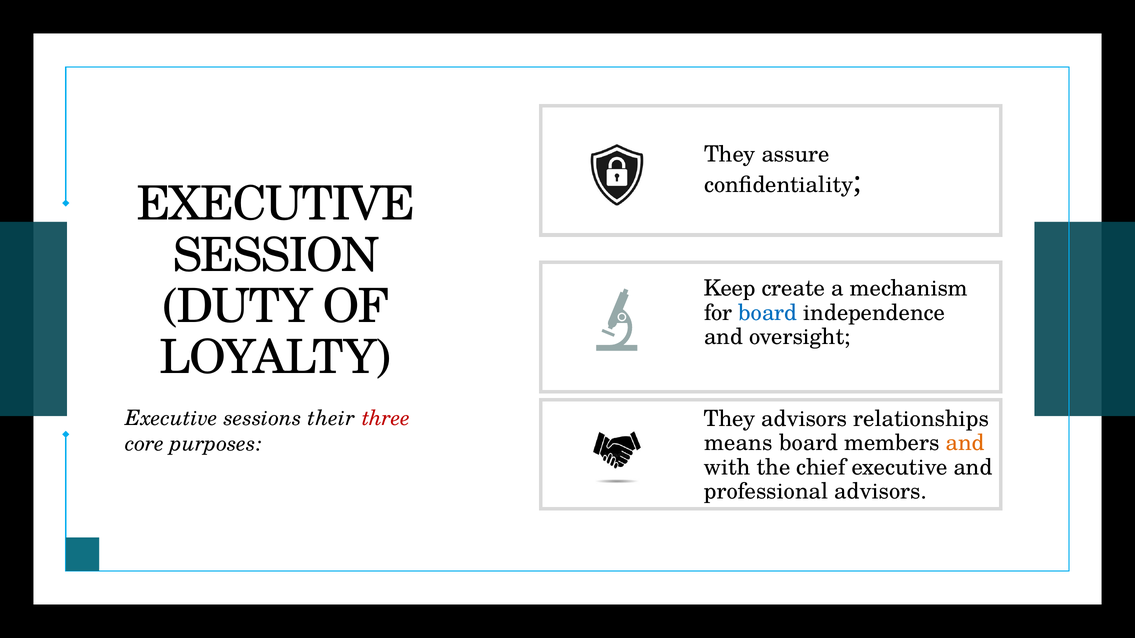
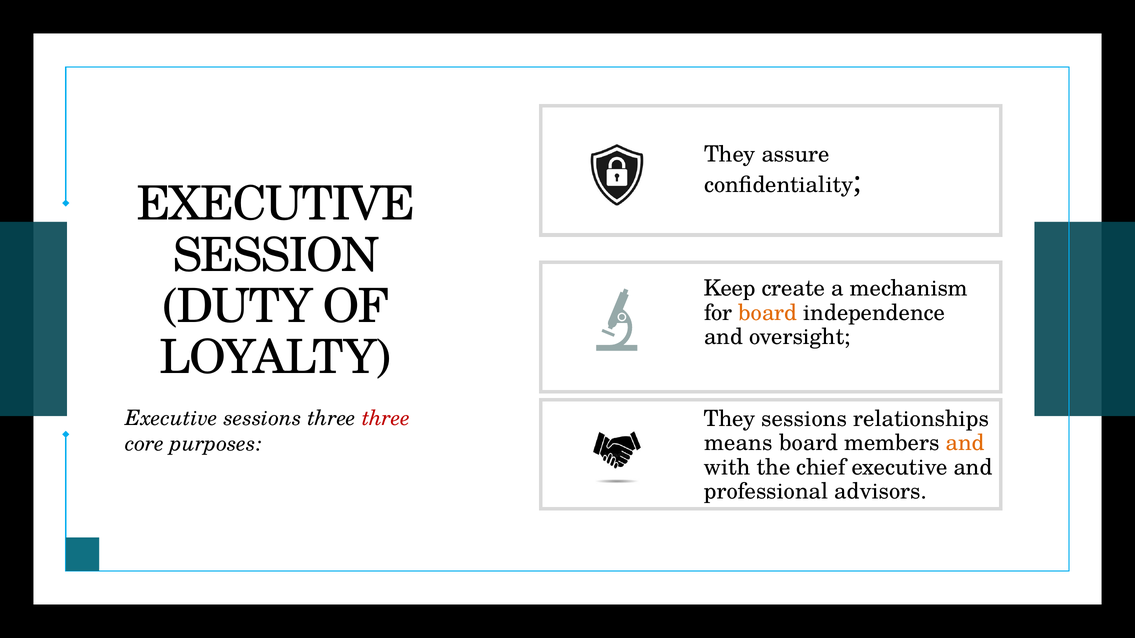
board at (768, 313) colour: blue -> orange
sessions their: their -> three
They advisors: advisors -> sessions
